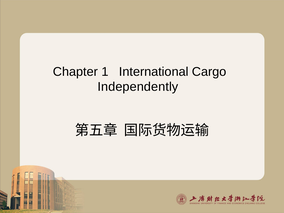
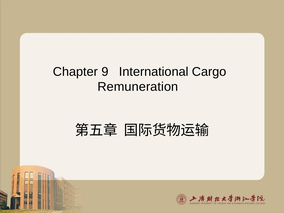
1: 1 -> 9
Independently: Independently -> Remuneration
